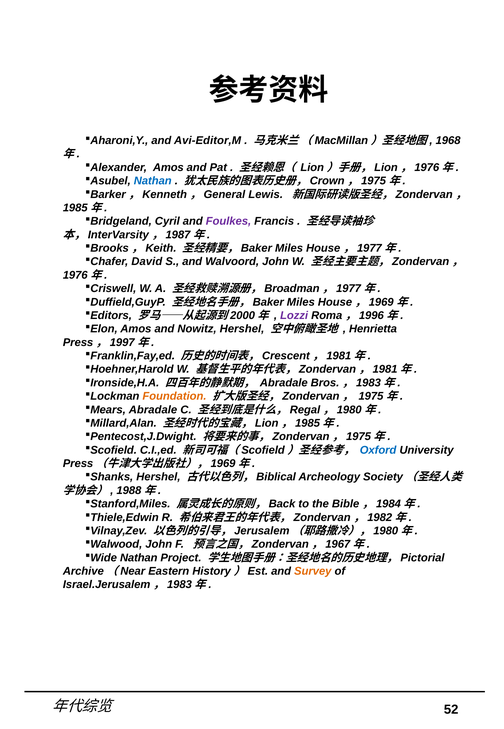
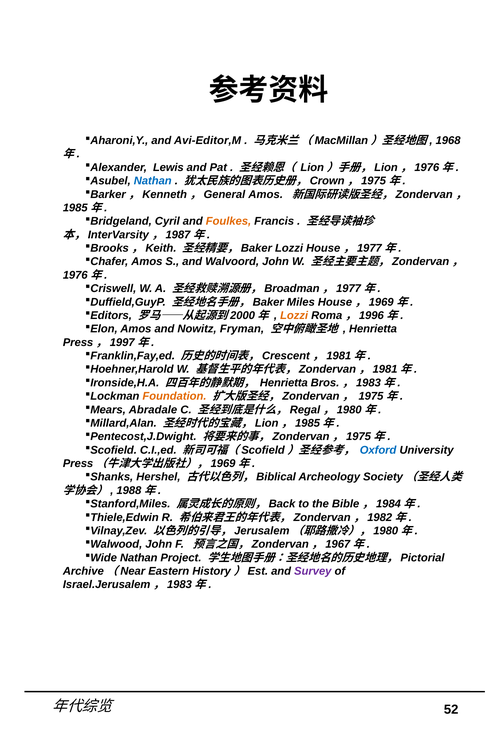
Amos at (168, 167): Amos -> Lewis
Lewis at (266, 194): Lewis -> Amos
Foulkes colour: purple -> orange
Miles at (289, 248): Miles -> Lozzi
David at (147, 261): David -> Amos
Lozzi at (294, 315) colour: purple -> orange
Nowitz Hershel: Hershel -> Fryman
Abradale at (284, 382): Abradale -> Henrietta
Survey colour: orange -> purple
